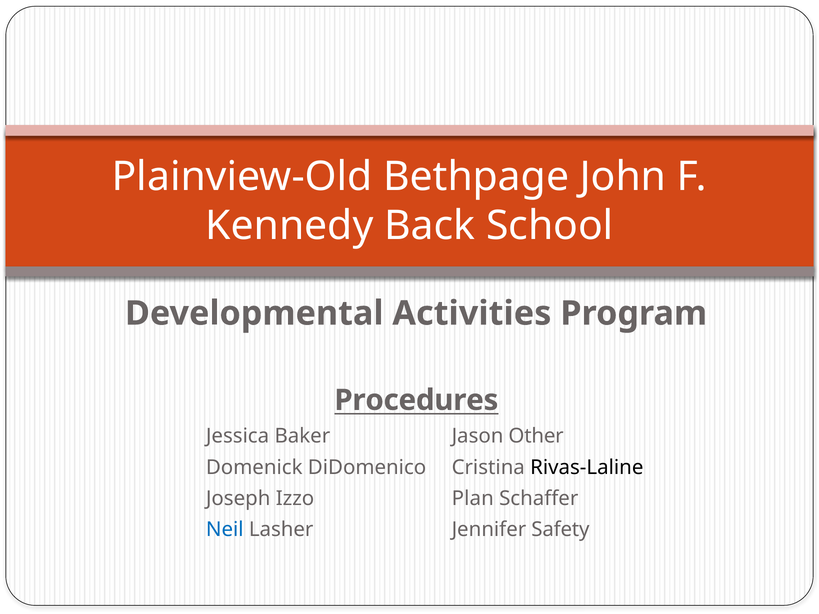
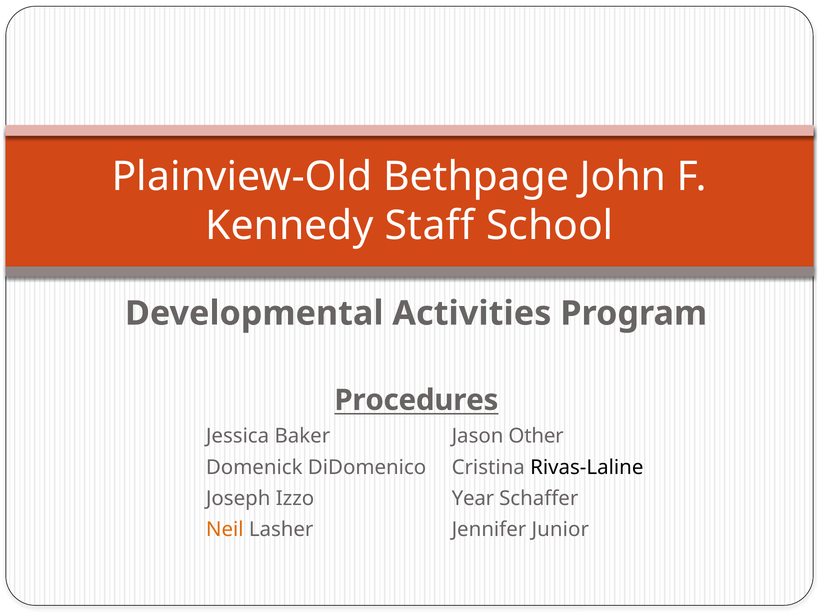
Back: Back -> Staff
Plan: Plan -> Year
Neil colour: blue -> orange
Safety: Safety -> Junior
